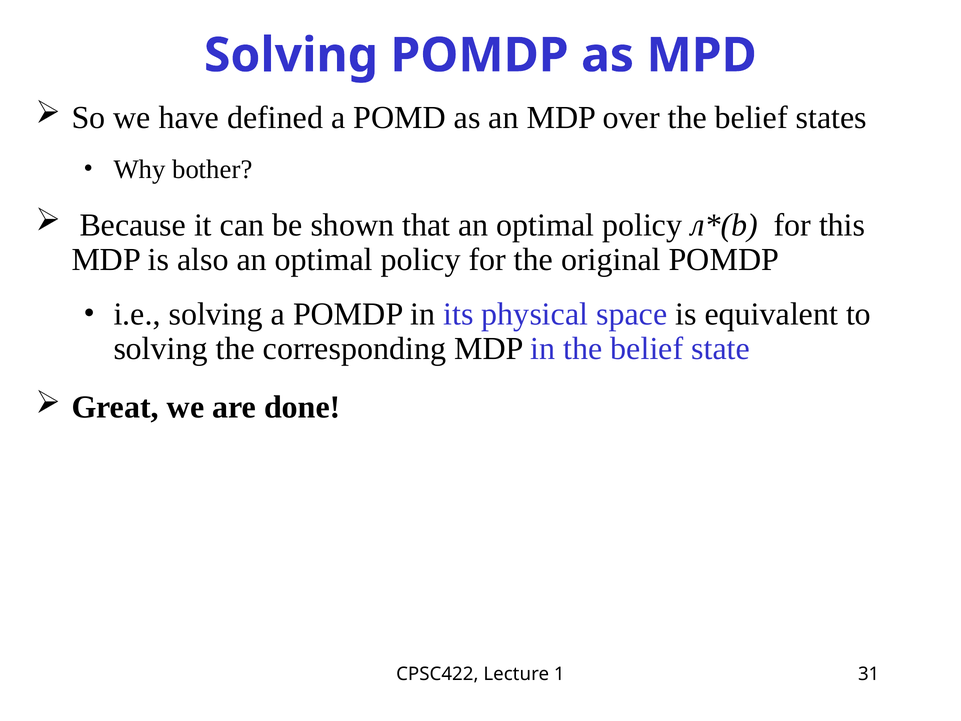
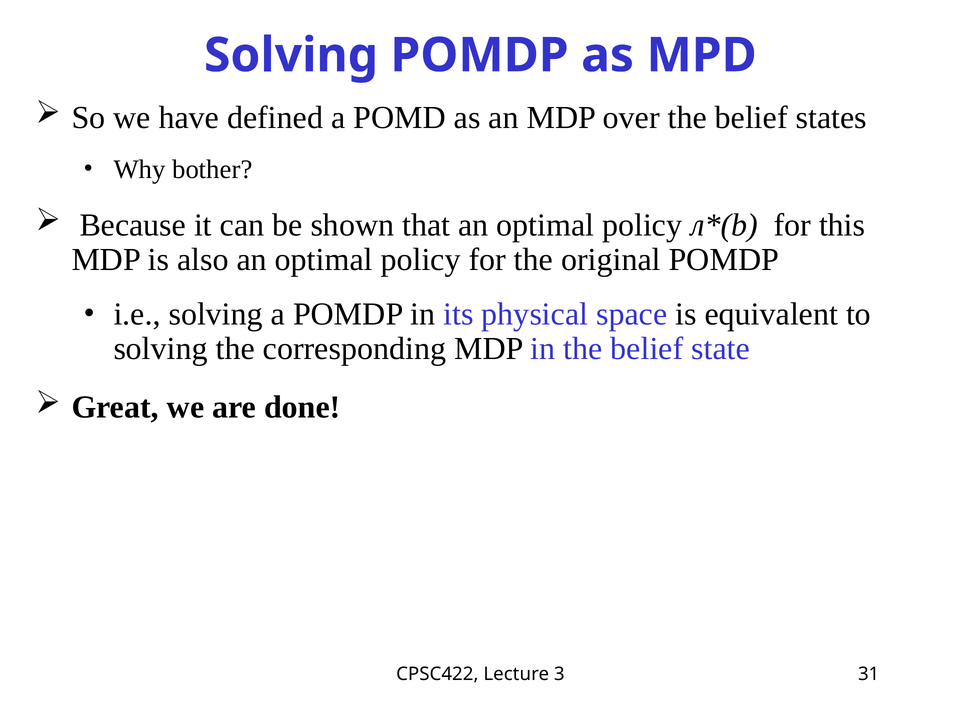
1: 1 -> 3
